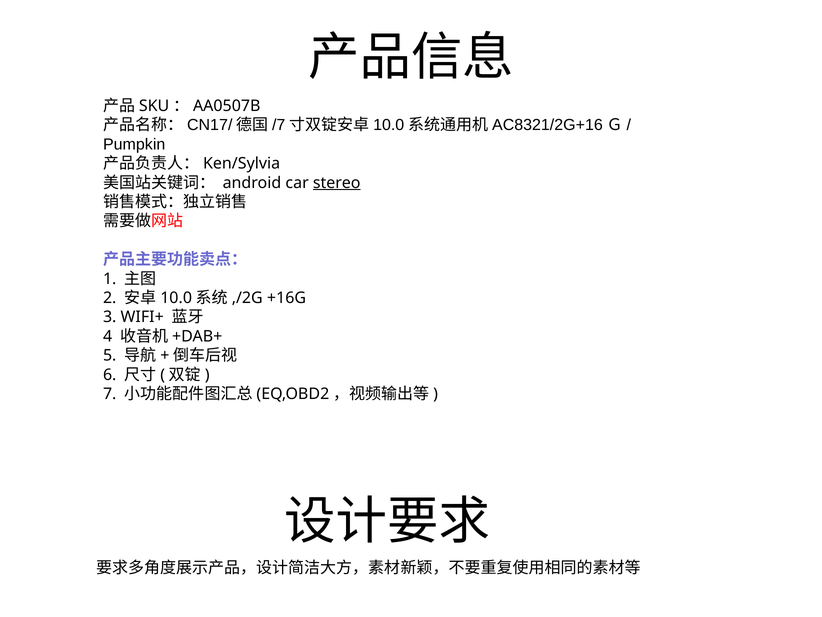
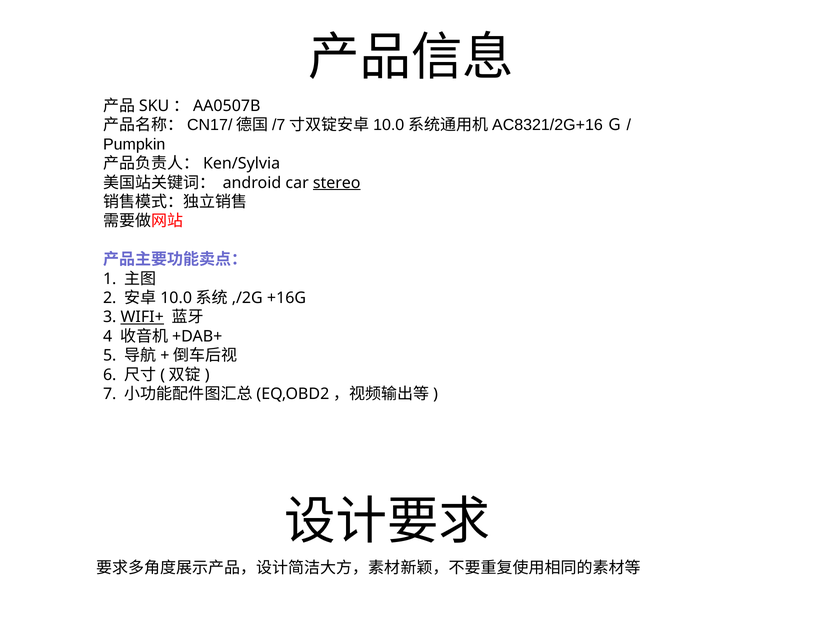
WIFI+ underline: none -> present
